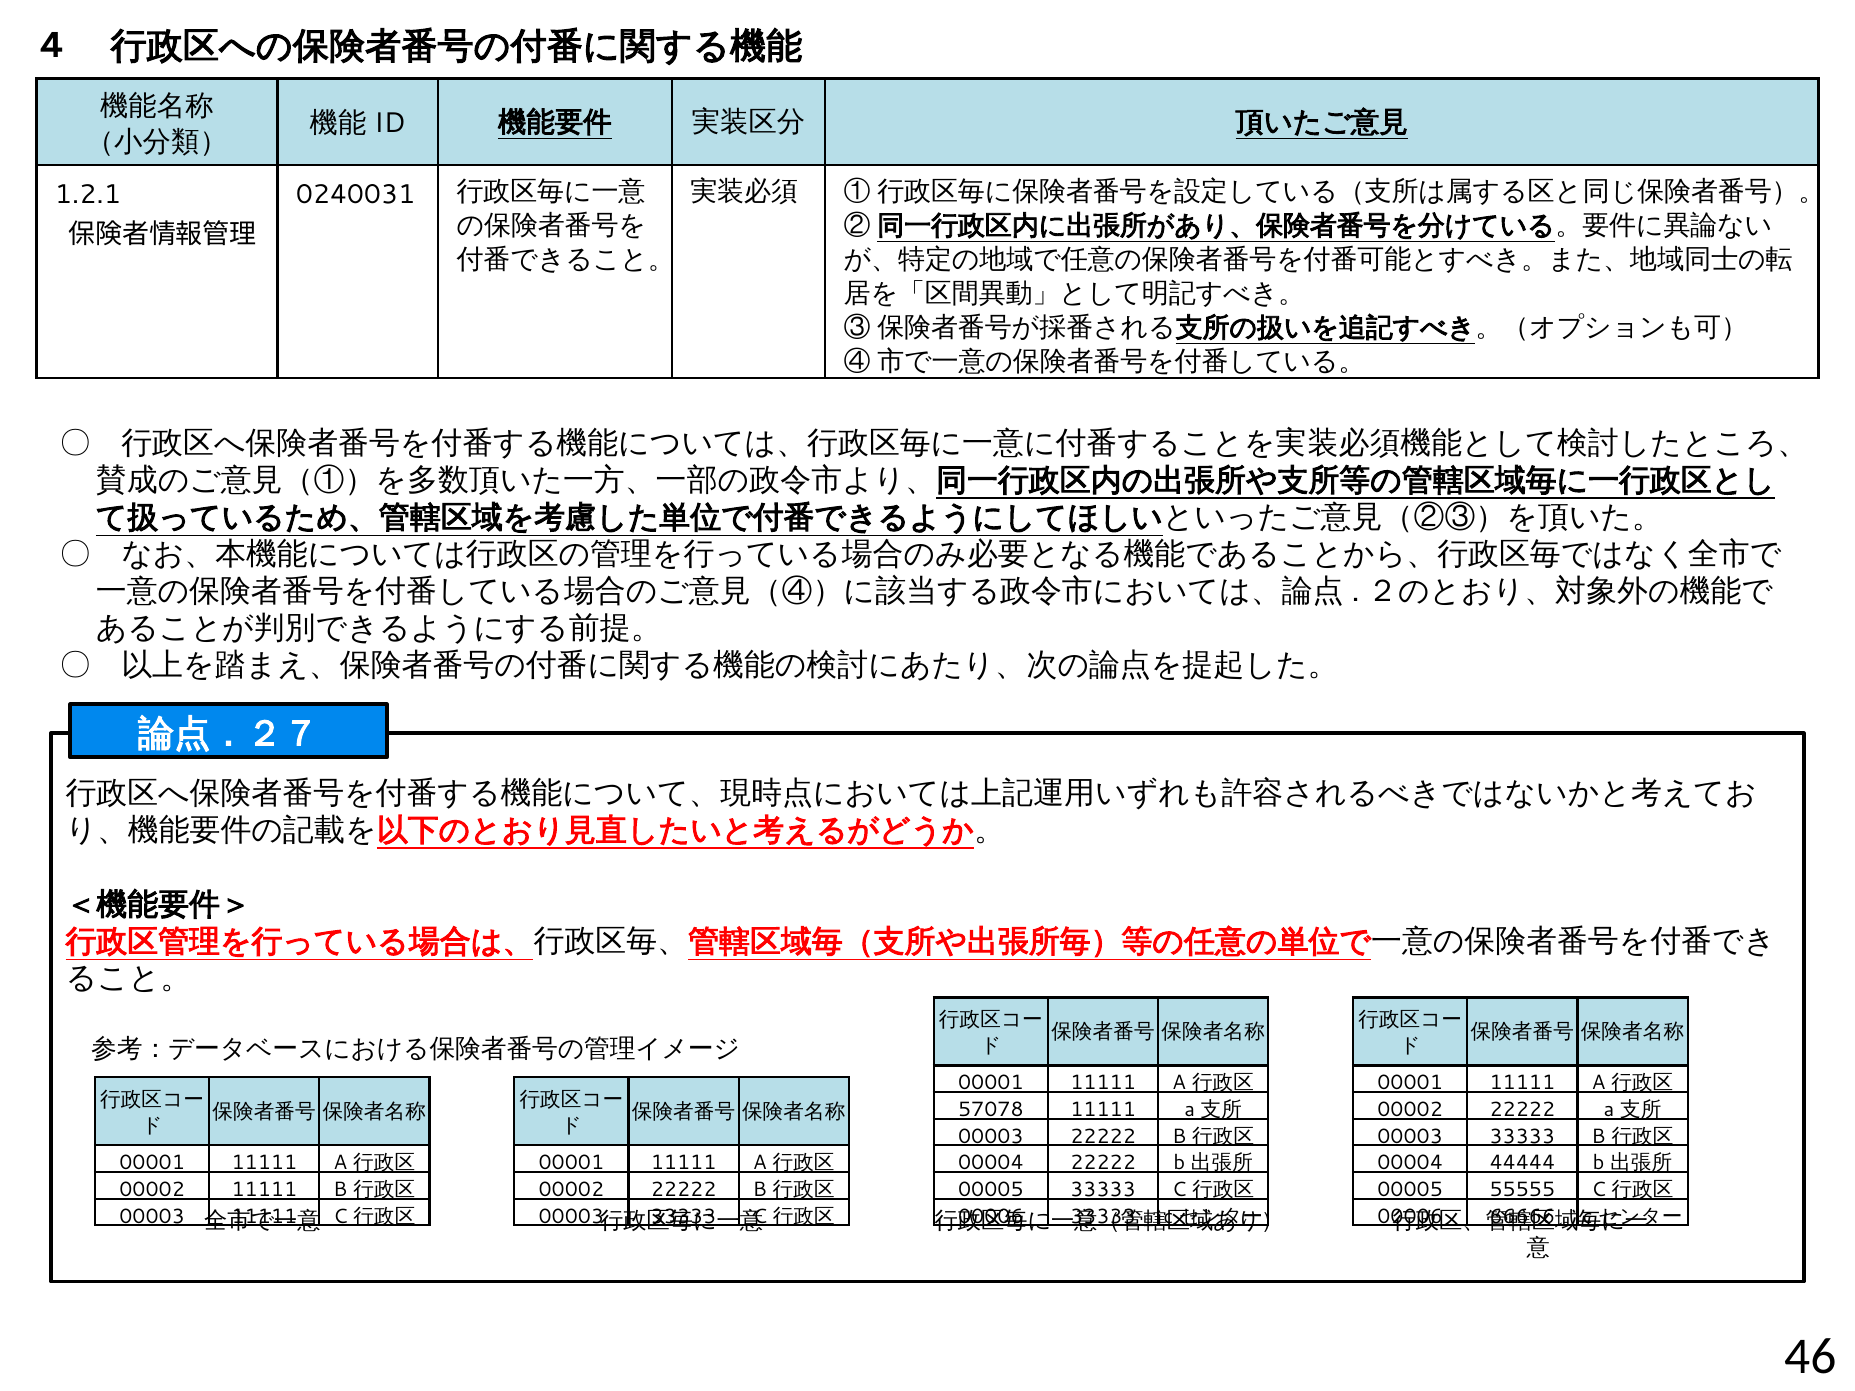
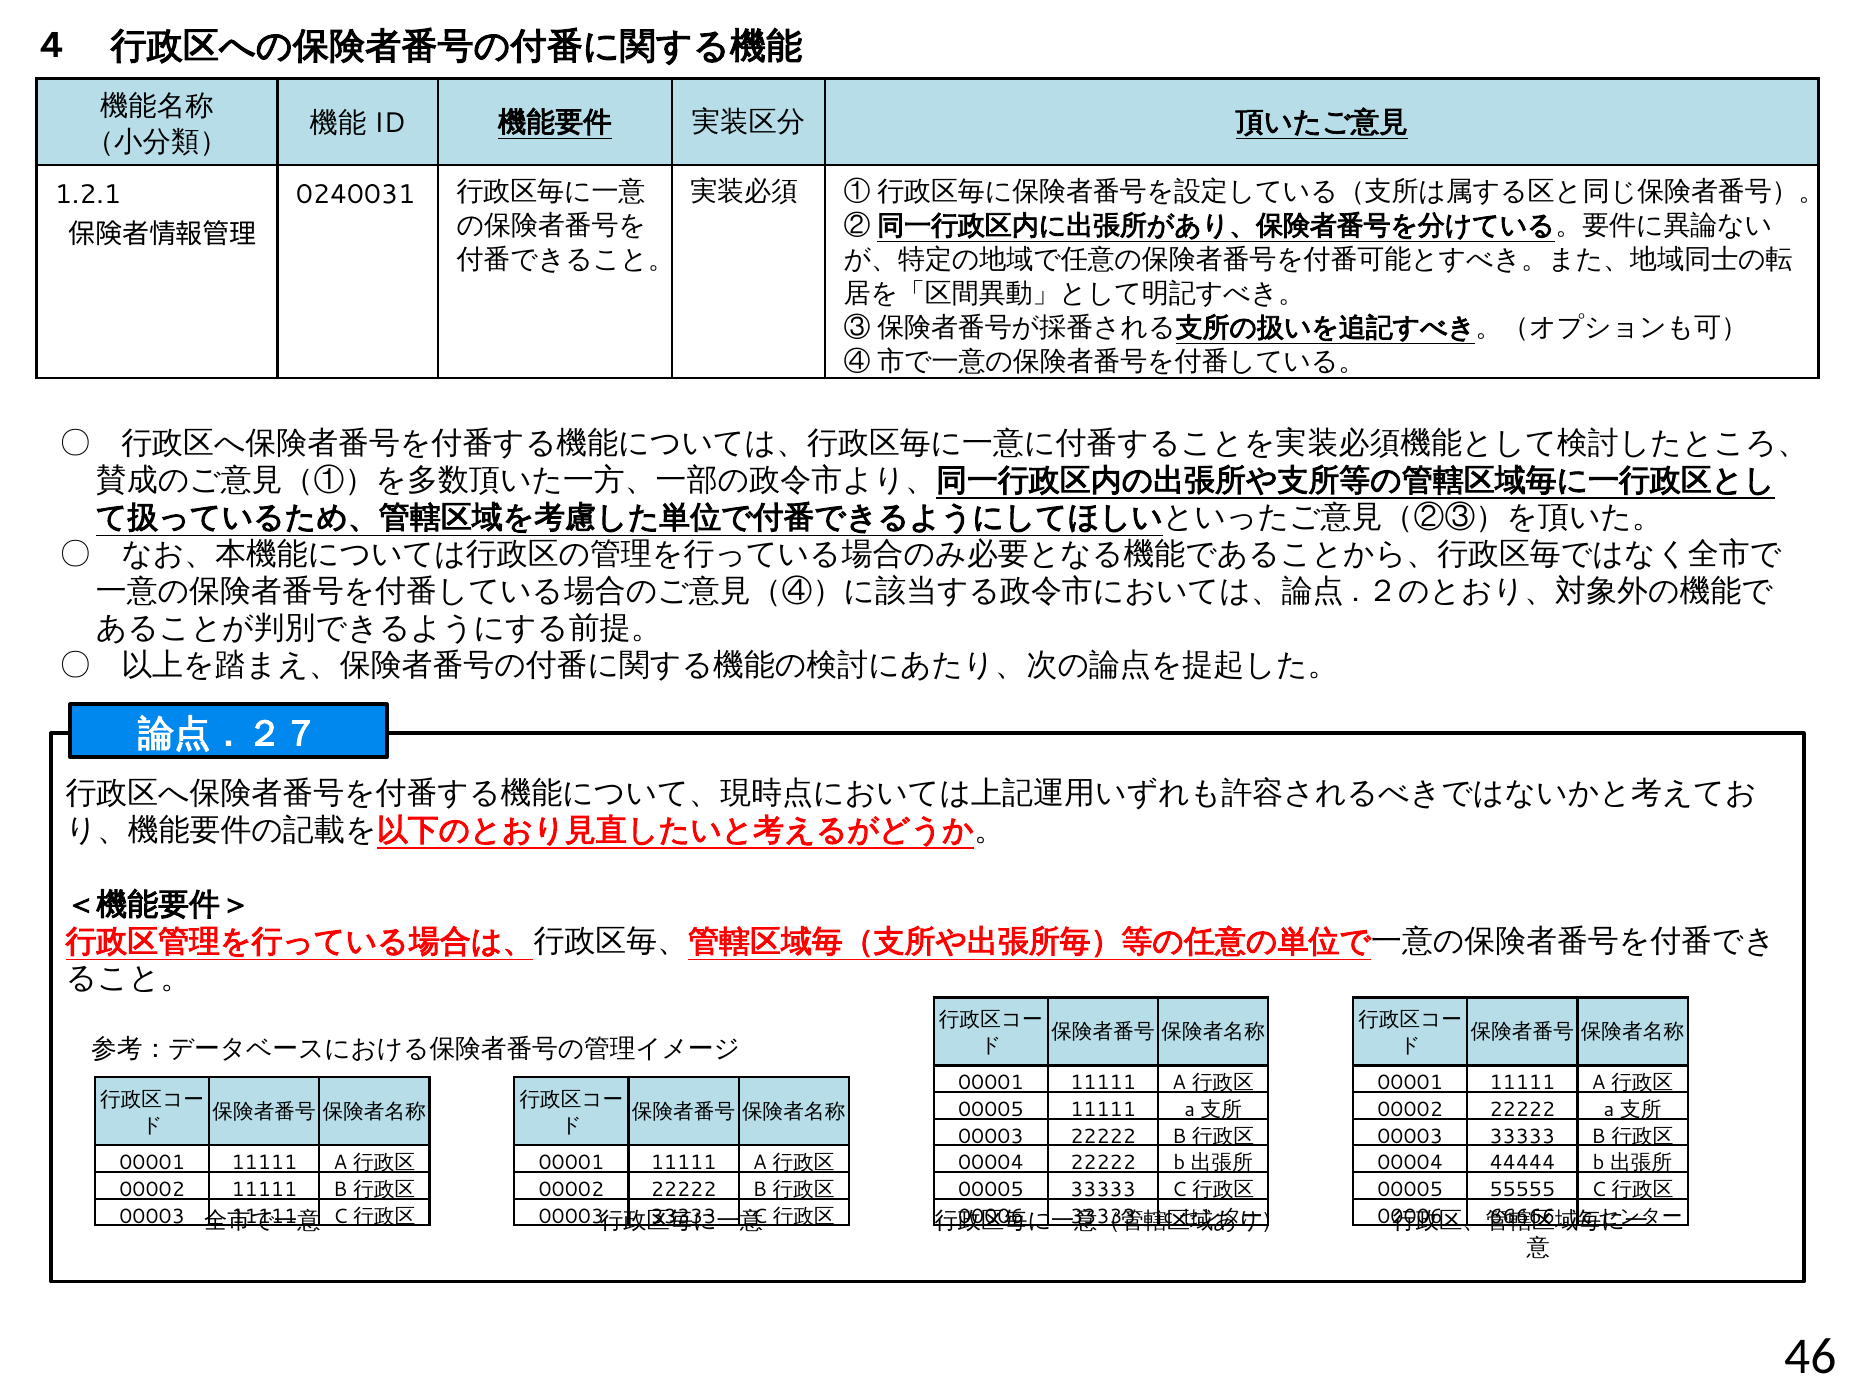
57078 at (991, 1110): 57078 -> 00005
